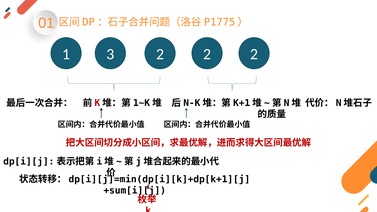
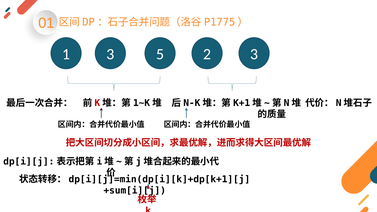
3 2: 2 -> 5
2 at (254, 54): 2 -> 3
